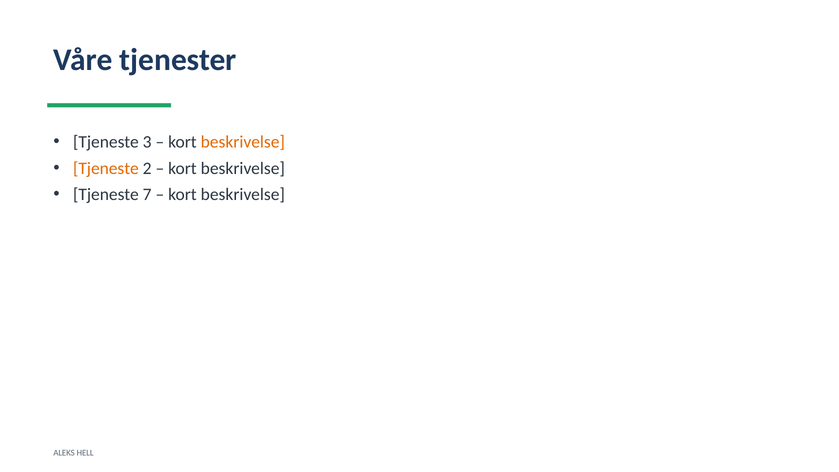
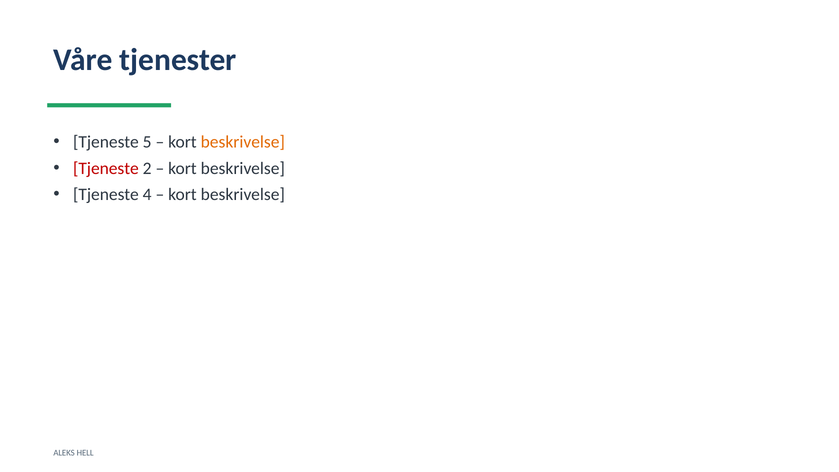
3: 3 -> 5
Tjeneste at (106, 168) colour: orange -> red
7: 7 -> 4
